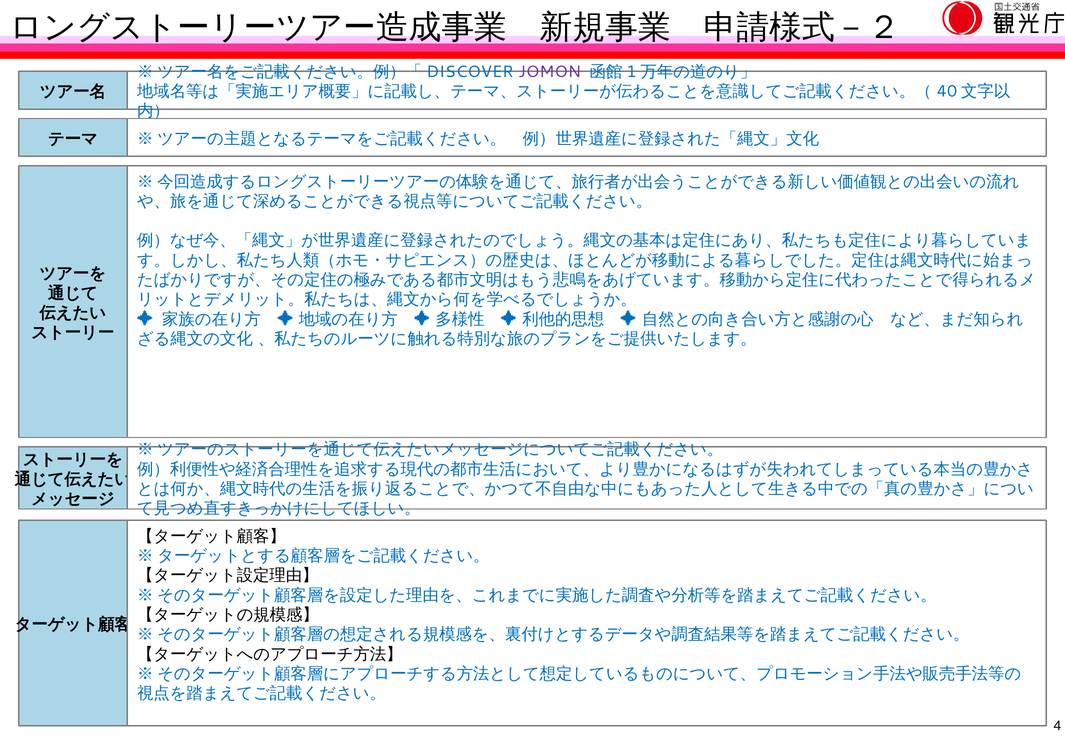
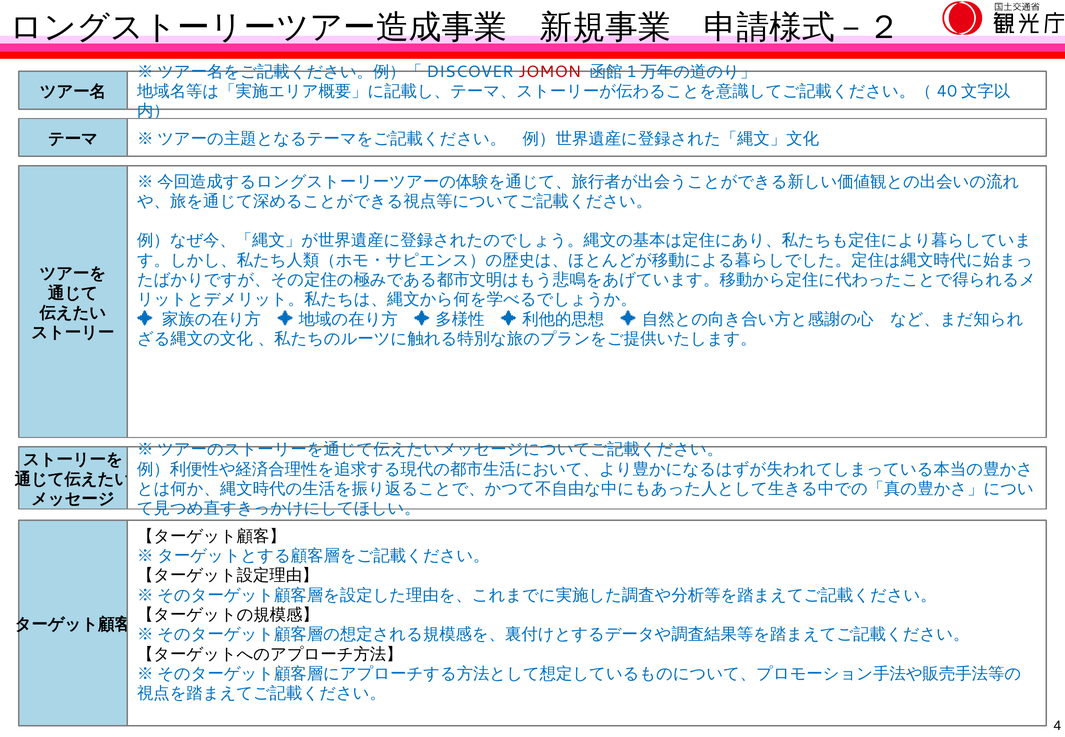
JOMON colour: purple -> red
